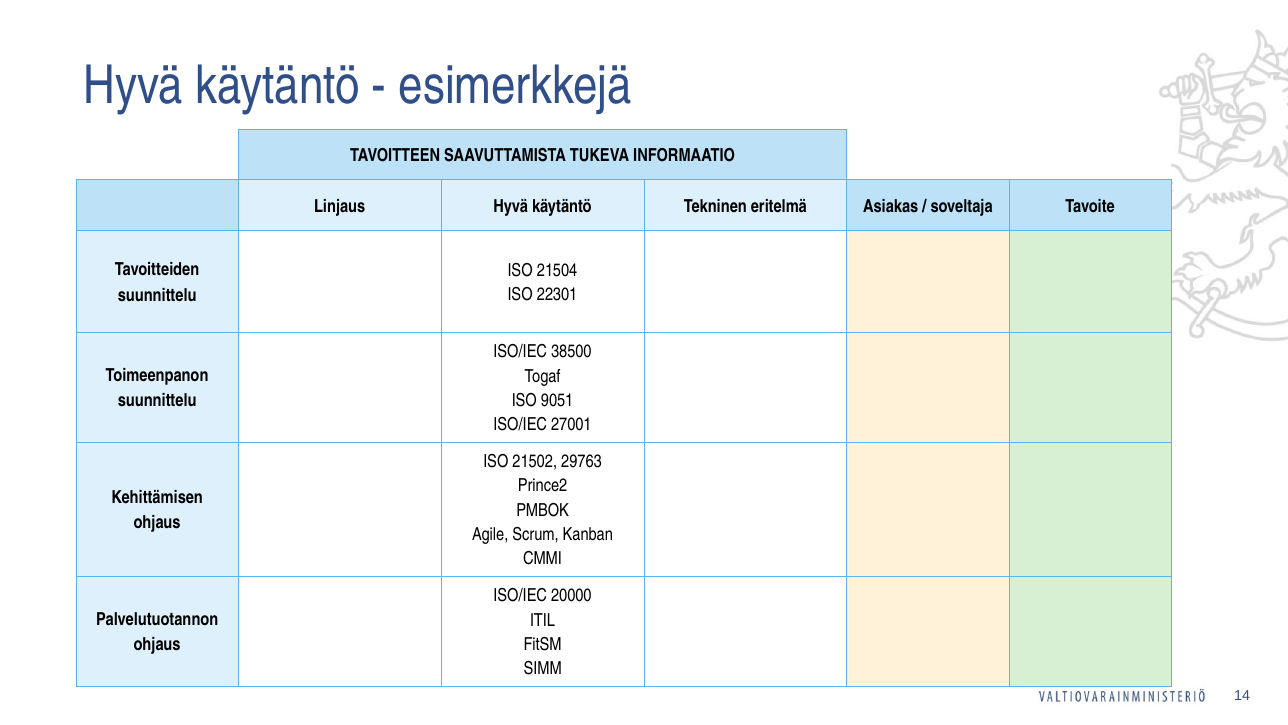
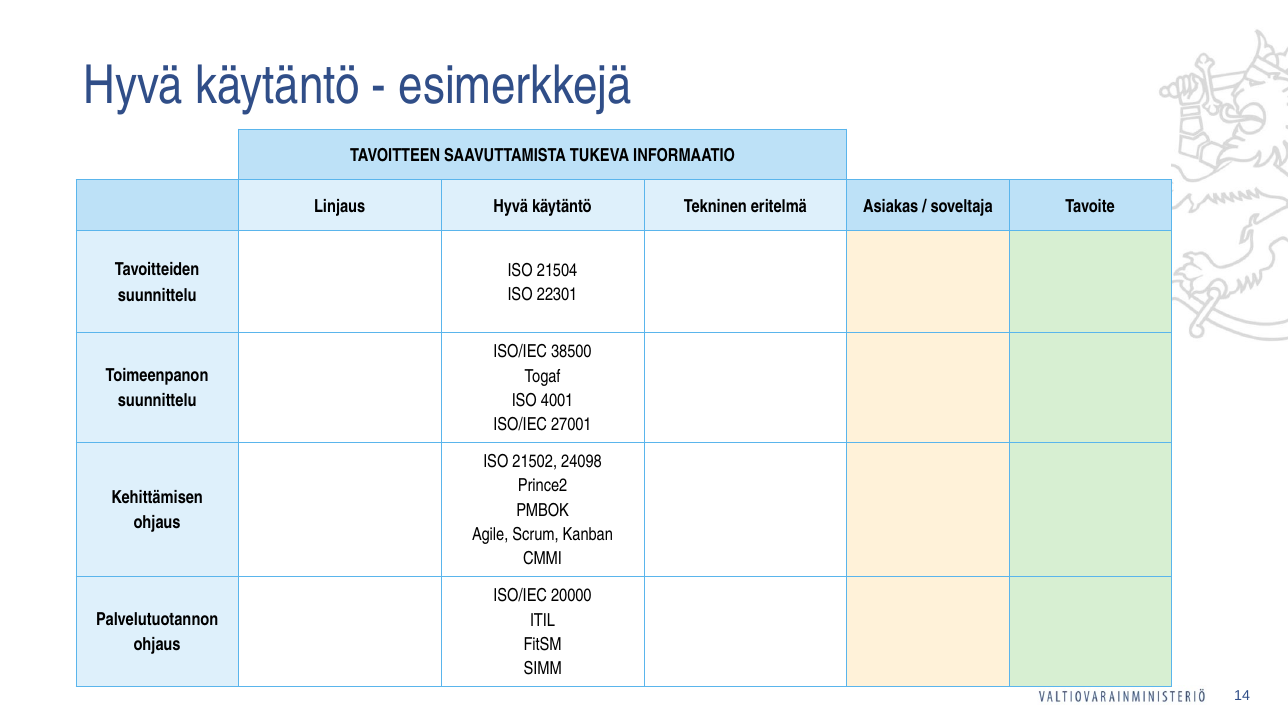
9051: 9051 -> 4001
29763: 29763 -> 24098
